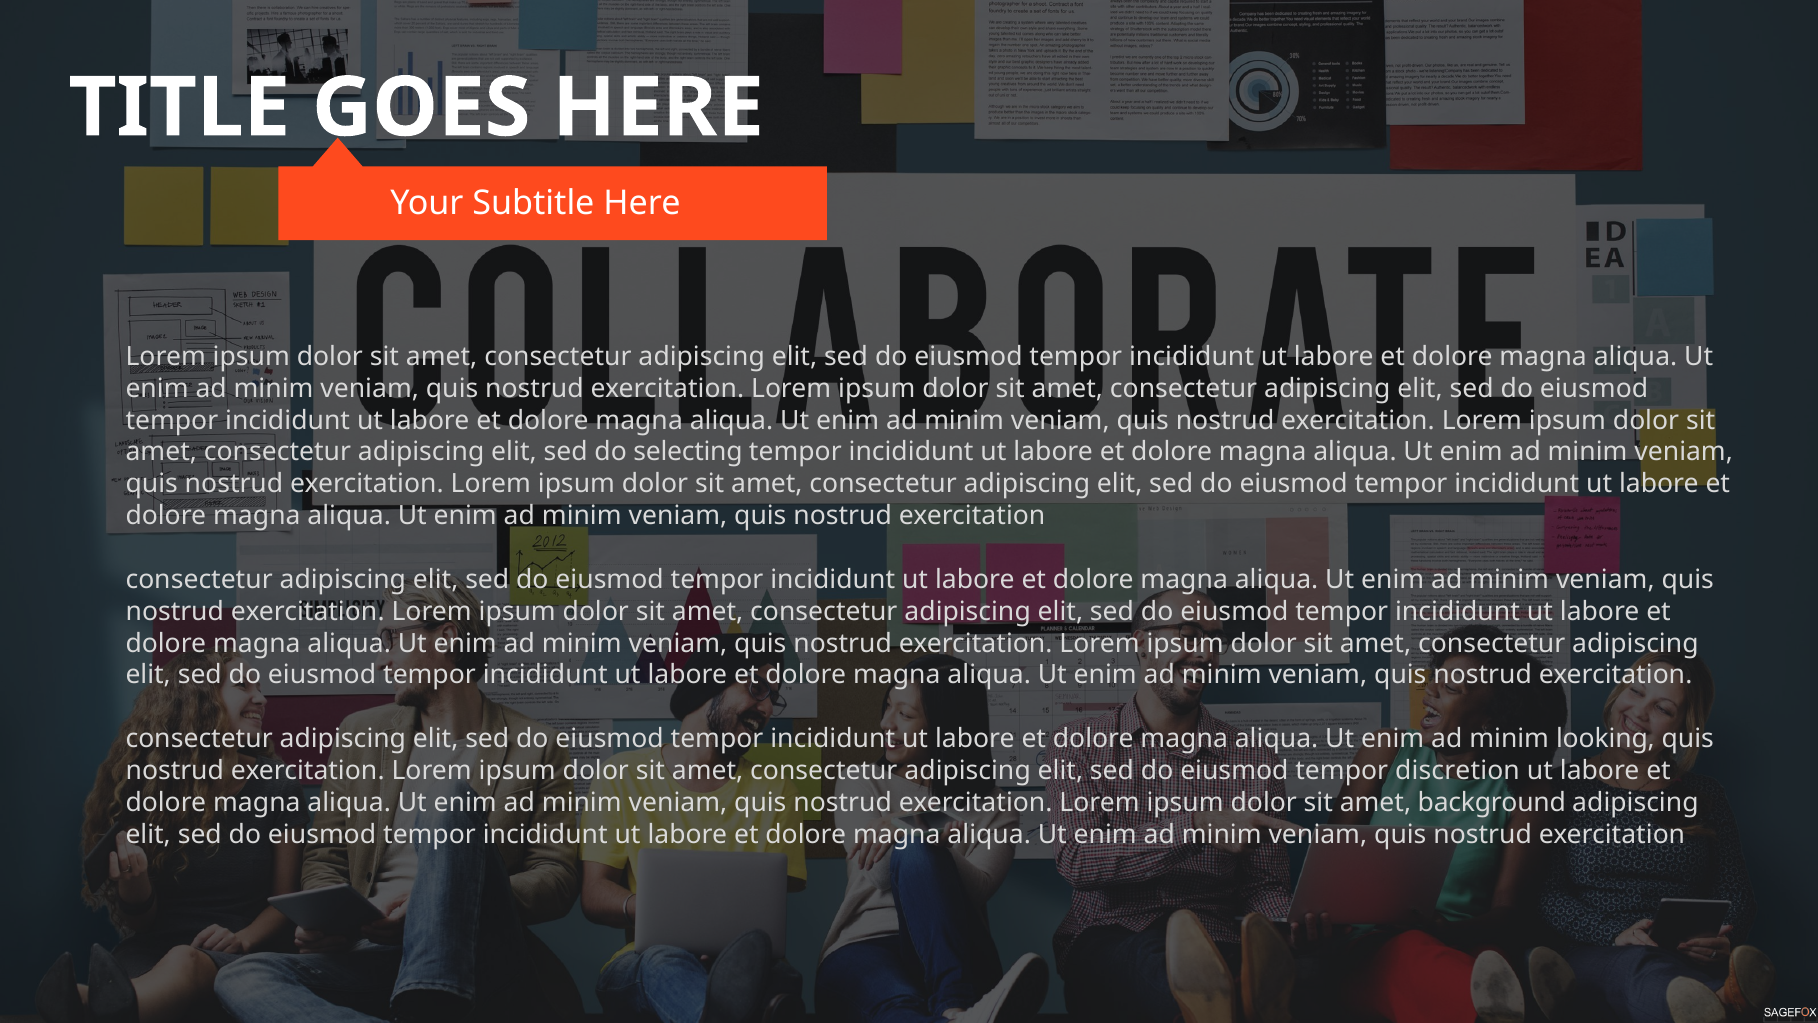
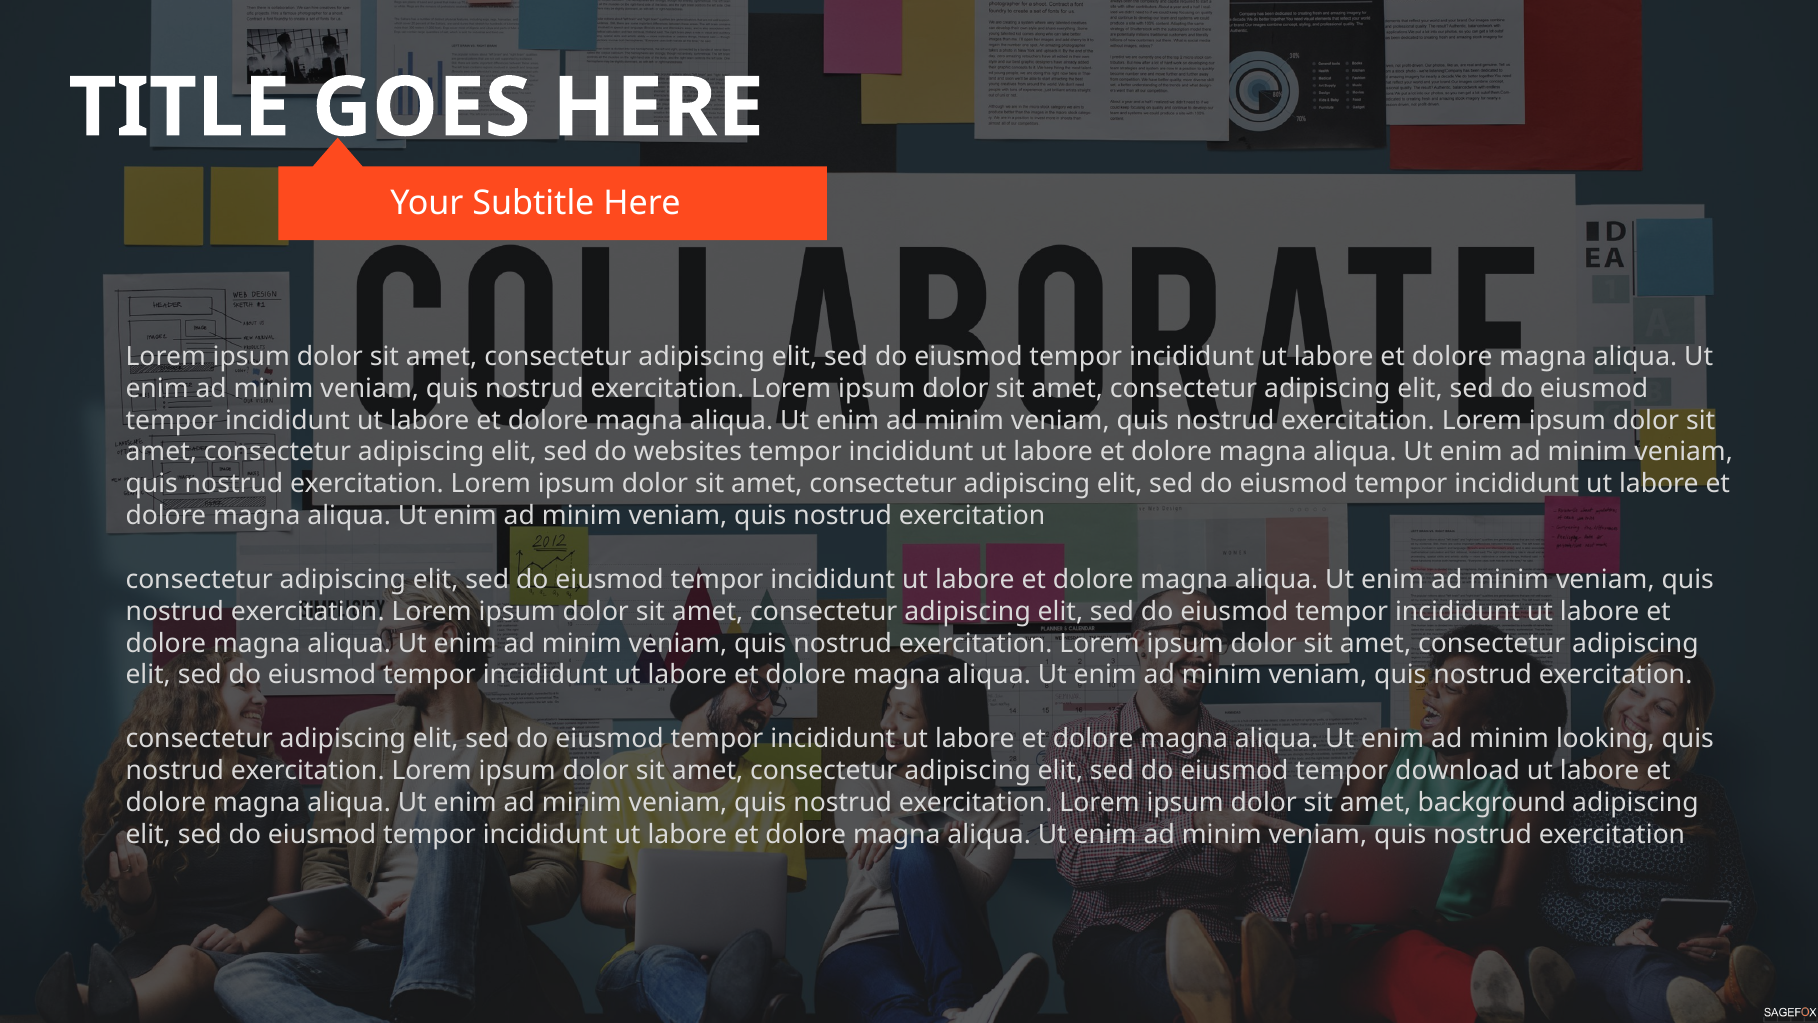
selecting: selecting -> websites
discretion: discretion -> download
